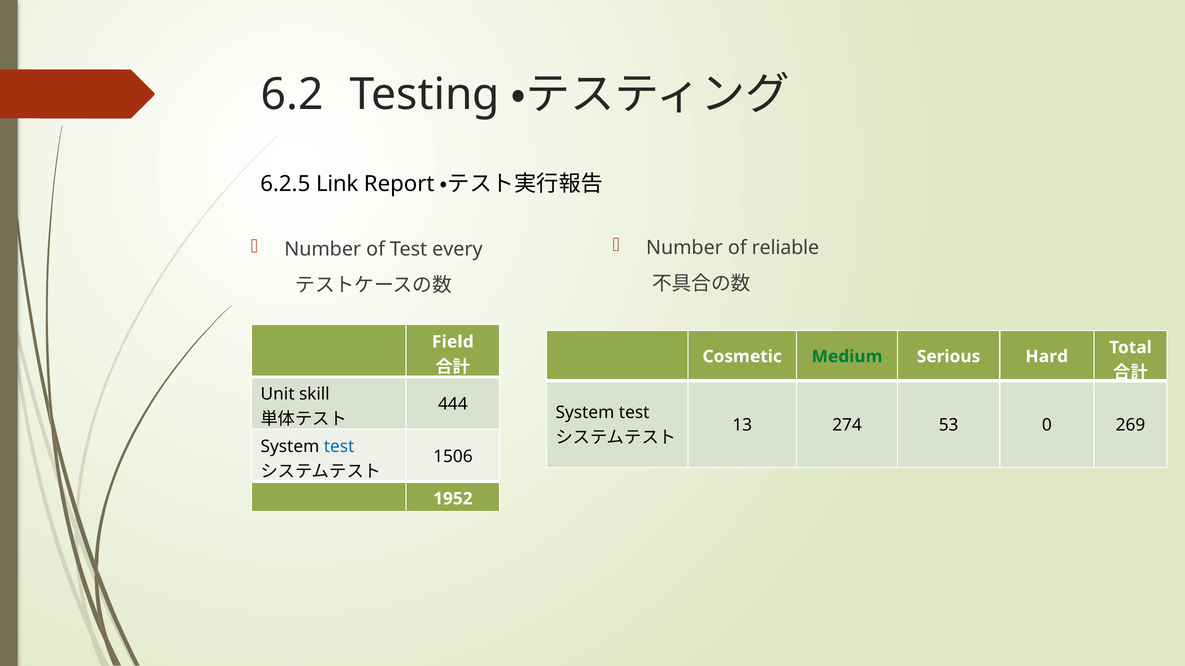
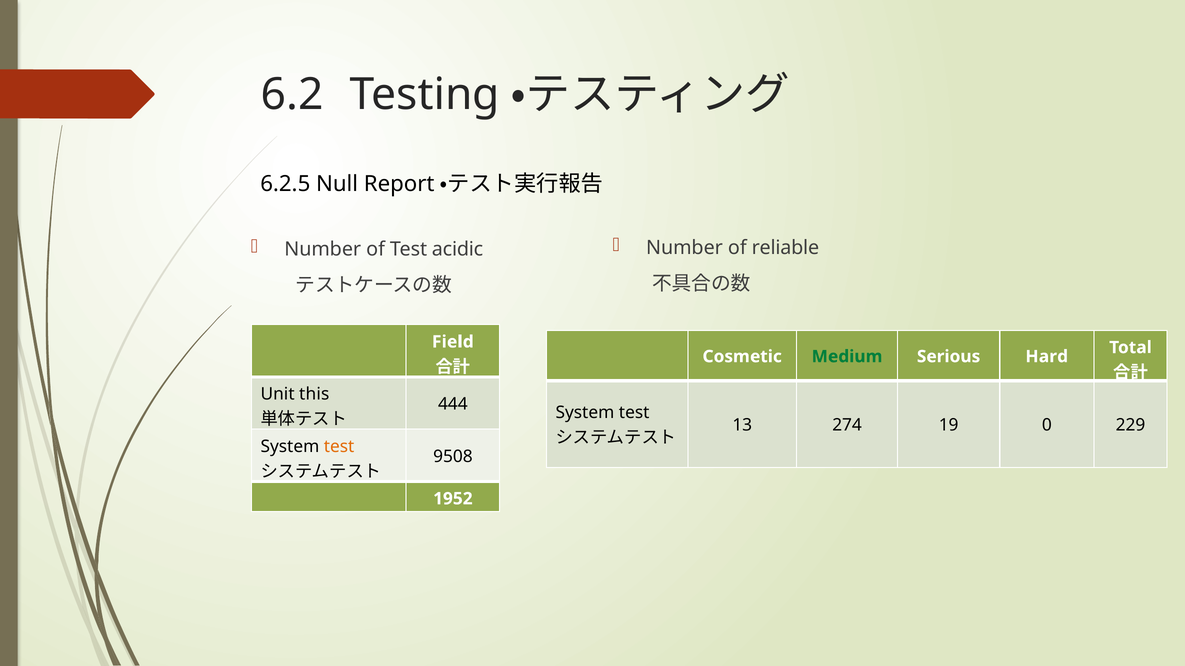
Link: Link -> Null
every: every -> acidic
skill: skill -> this
53: 53 -> 19
269: 269 -> 229
test at (339, 447) colour: blue -> orange
1506: 1506 -> 9508
